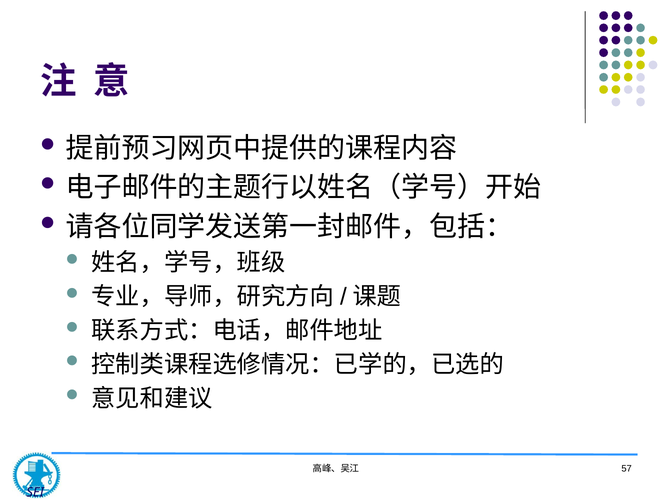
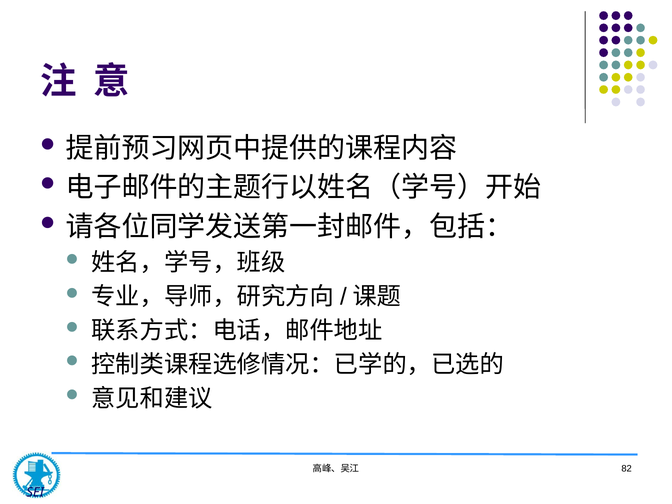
57: 57 -> 82
